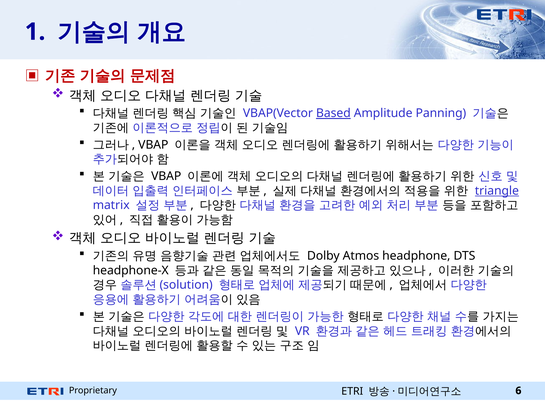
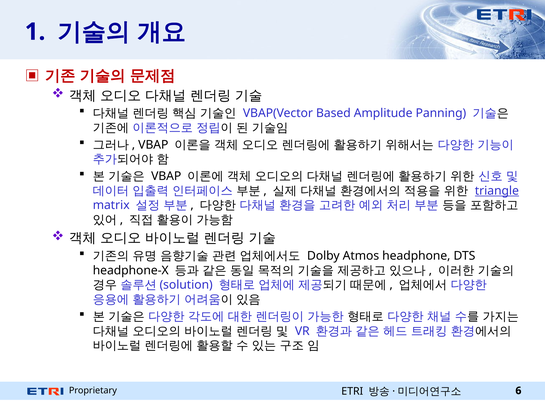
Based underline: present -> none
